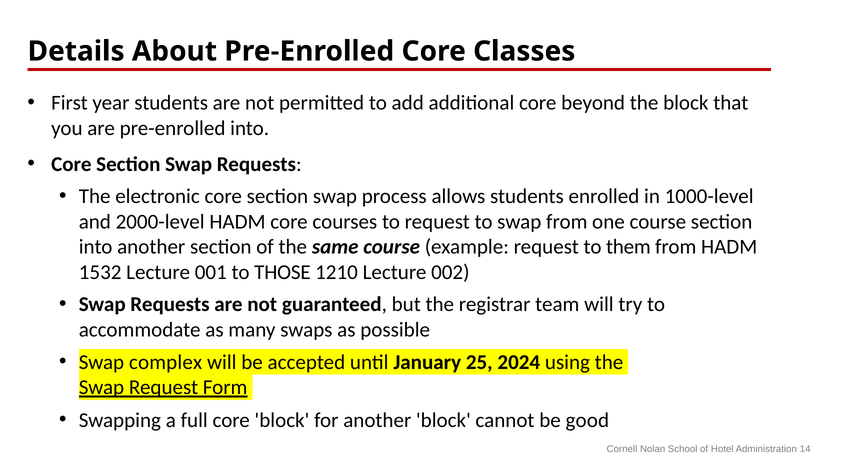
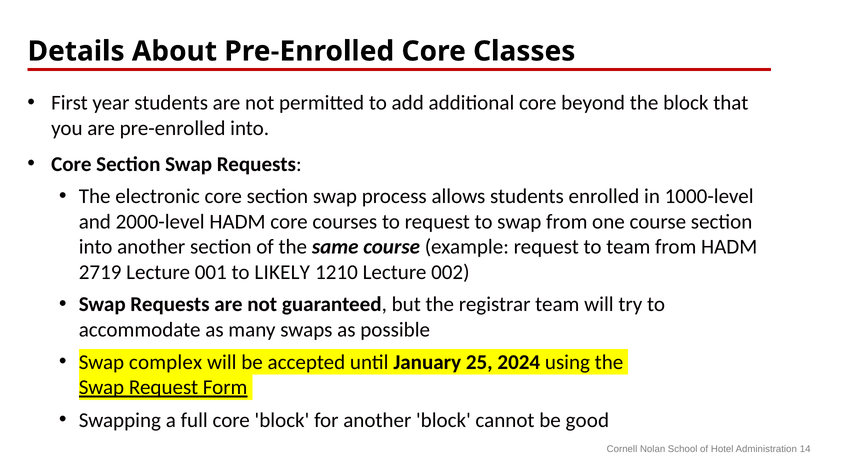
to them: them -> team
1532: 1532 -> 2719
THOSE: THOSE -> LIKELY
